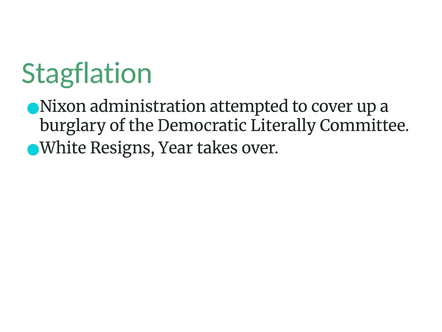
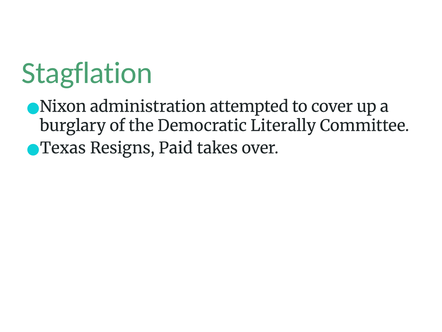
White: White -> Texas
Year: Year -> Paid
